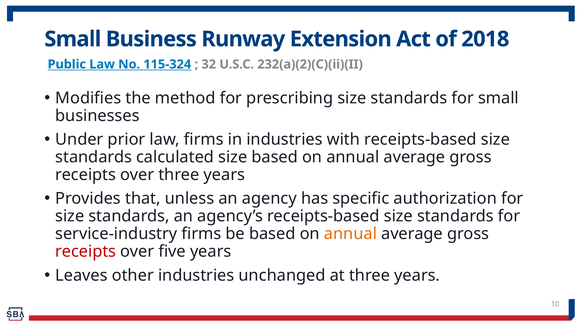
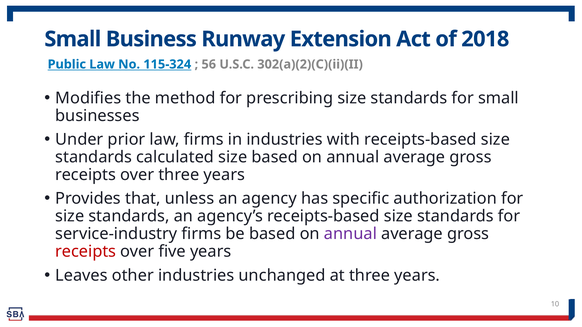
32: 32 -> 56
232(a)(2)(C)(ii)(II: 232(a)(2)(C)(ii)(II -> 302(a)(2)(C)(ii)(II
annual at (350, 234) colour: orange -> purple
